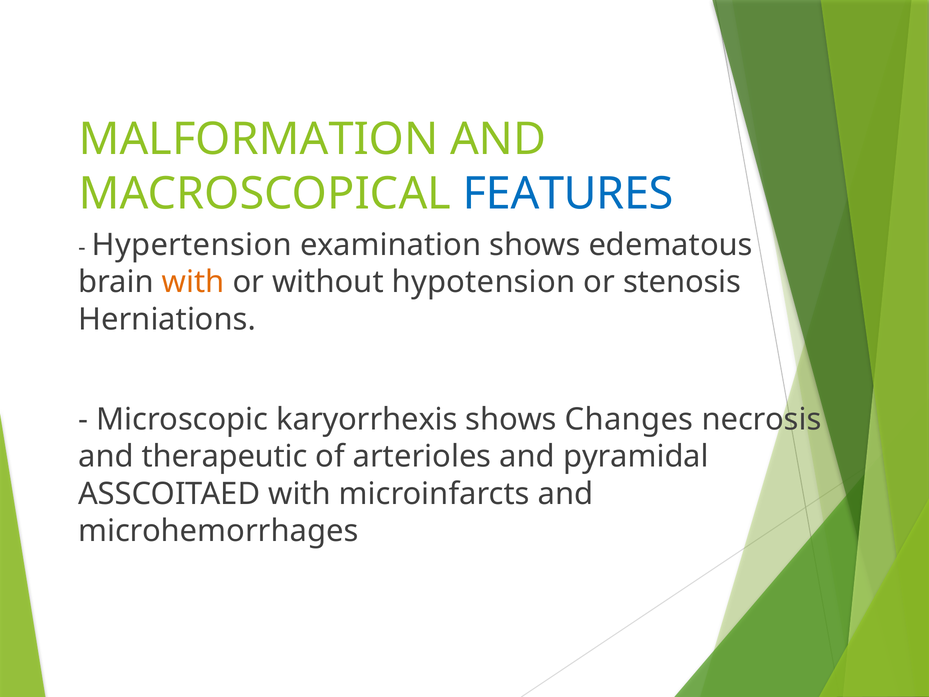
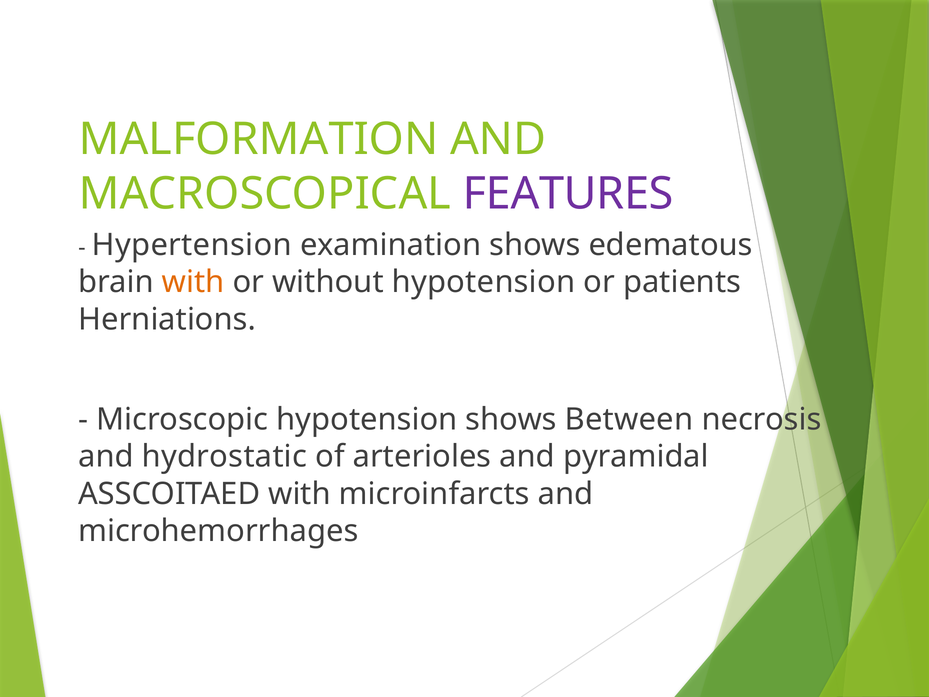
FEATURES colour: blue -> purple
stenosis: stenosis -> patients
Microscopic karyorrhexis: karyorrhexis -> hypotension
Changes: Changes -> Between
therapeutic: therapeutic -> hydrostatic
